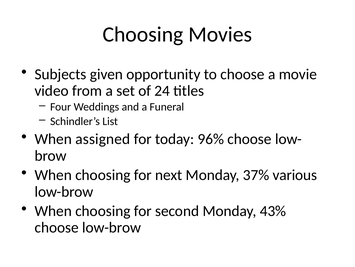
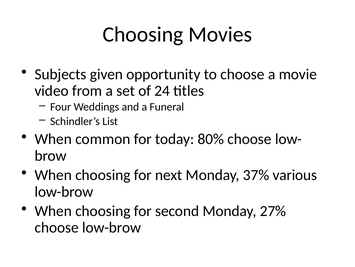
assigned: assigned -> common
96%: 96% -> 80%
43%: 43% -> 27%
